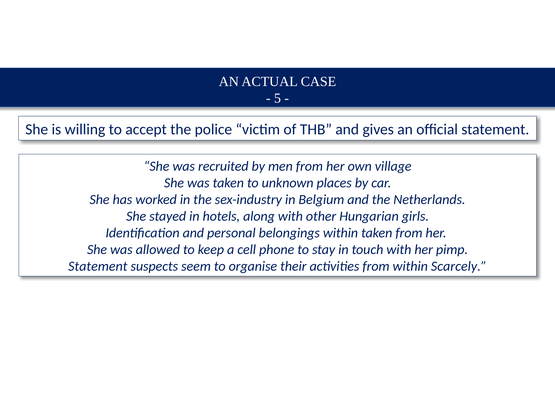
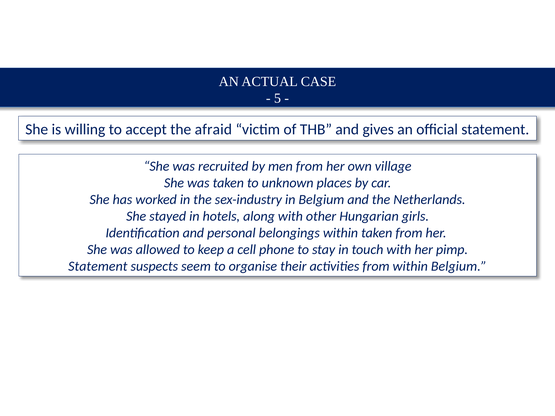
police: police -> afraid
within Scarcely: Scarcely -> Belgium
